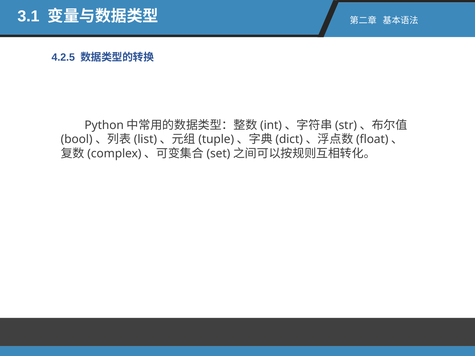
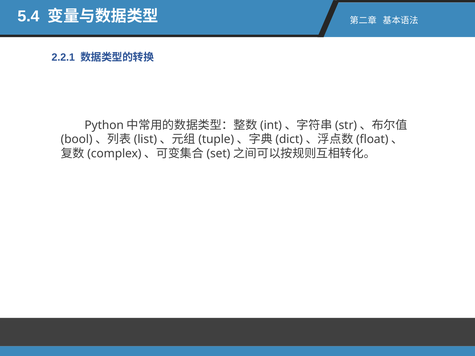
3.1: 3.1 -> 5.4
4.2.5: 4.2.5 -> 2.2.1
